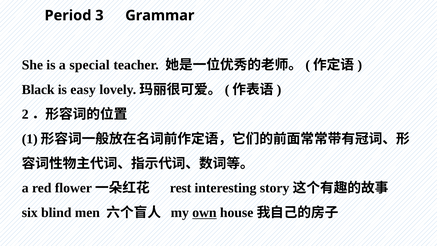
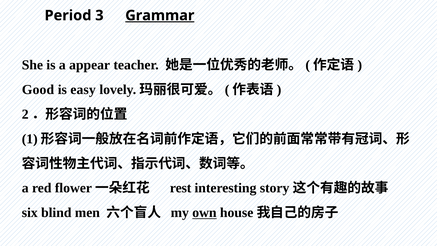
Grammar underline: none -> present
special: special -> appear
Black: Black -> Good
